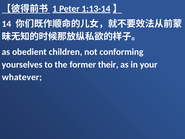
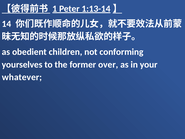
their: their -> over
